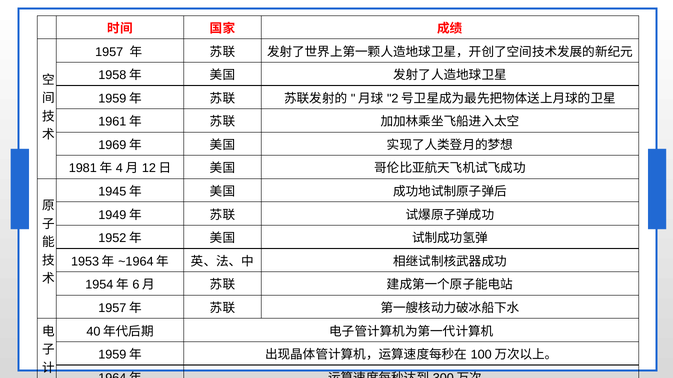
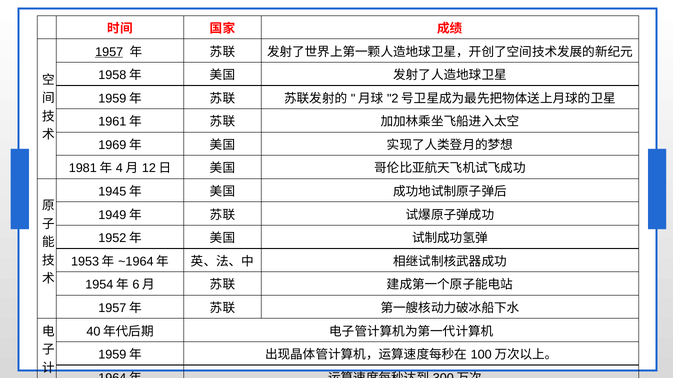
1957 underline: none -> present
